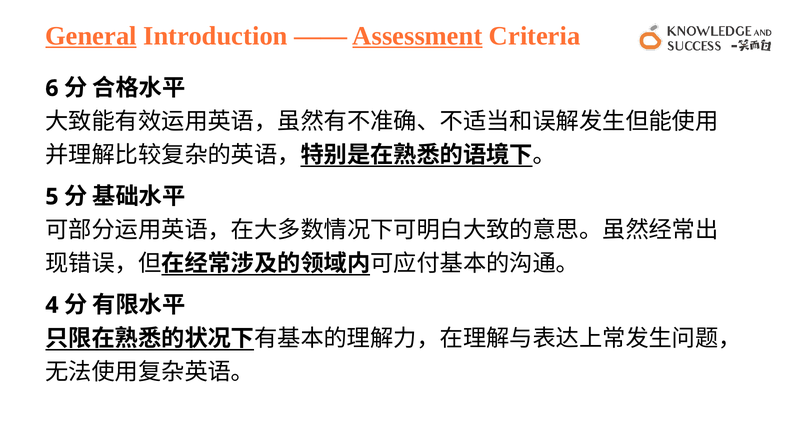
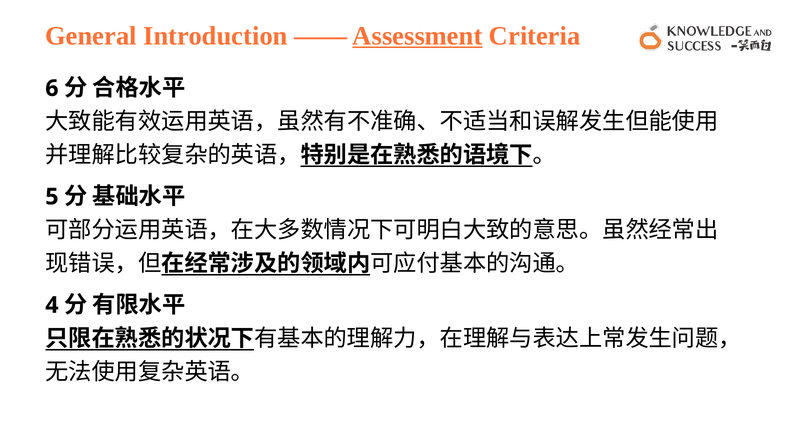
General underline: present -> none
